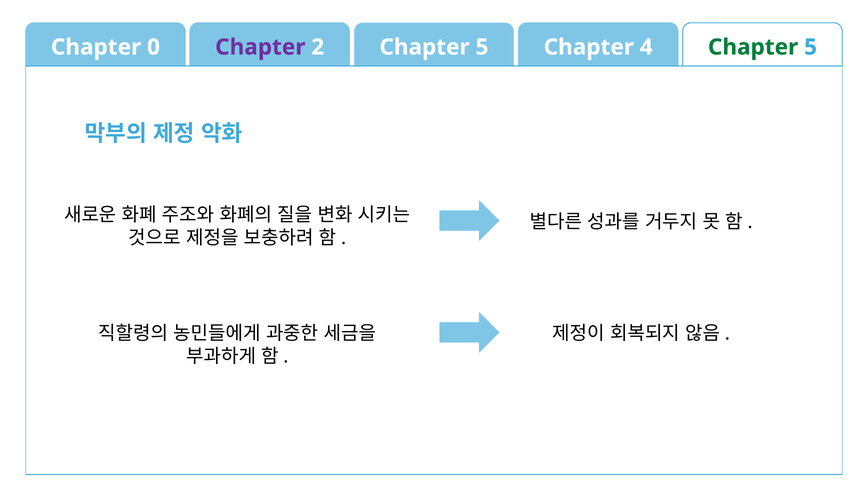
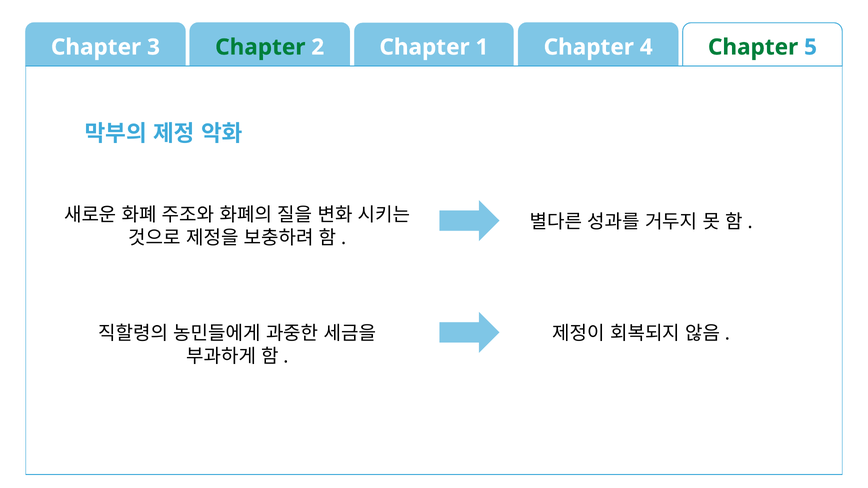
0: 0 -> 3
Chapter at (260, 47) colour: purple -> green
2 Chapter 5: 5 -> 1
